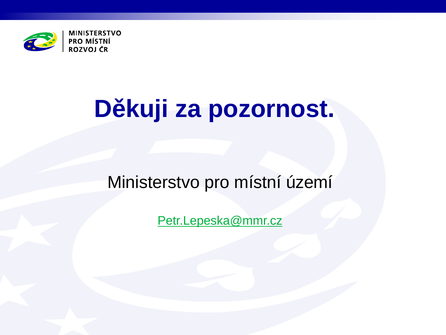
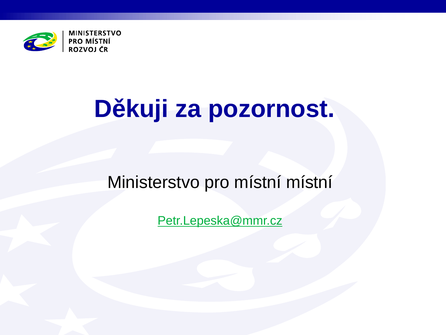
místní území: území -> místní
